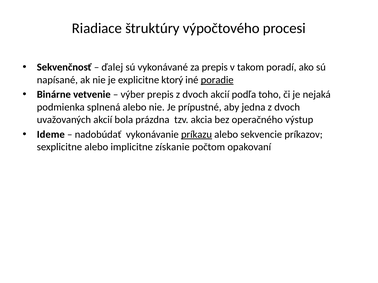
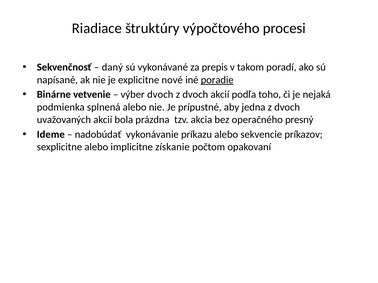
ďalej: ďalej -> daný
ktorý: ktorý -> nové
výber prepis: prepis -> dvoch
výstup: výstup -> presný
príkazu underline: present -> none
